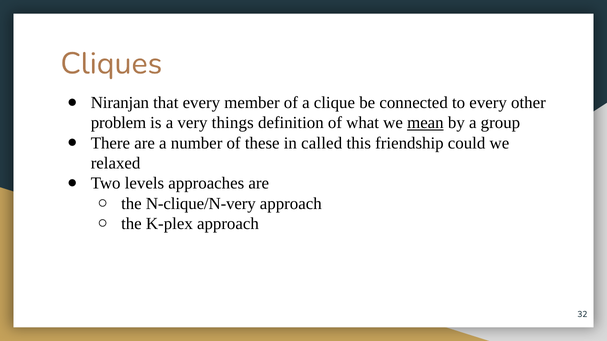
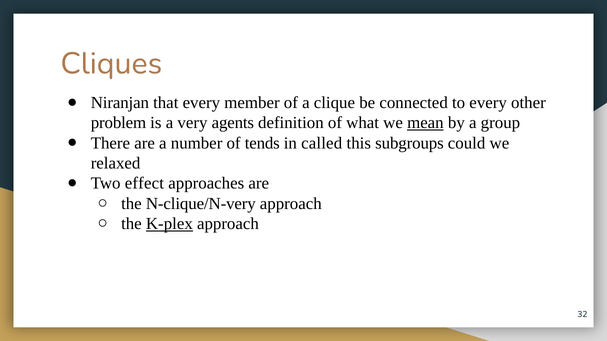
things: things -> agents
these: these -> tends
friendship: friendship -> subgroups
levels: levels -> effect
K-plex underline: none -> present
